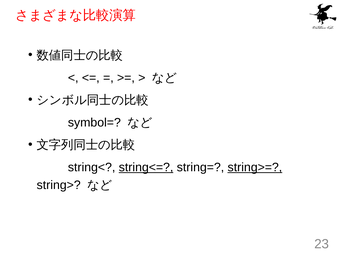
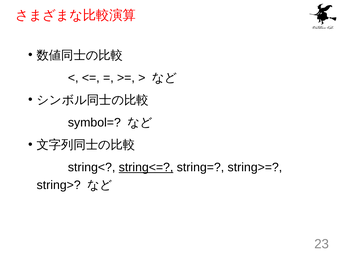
string>= underline: present -> none
